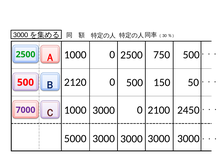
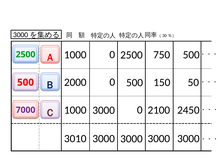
2120: 2120 -> 2000
5000: 5000 -> 3010
